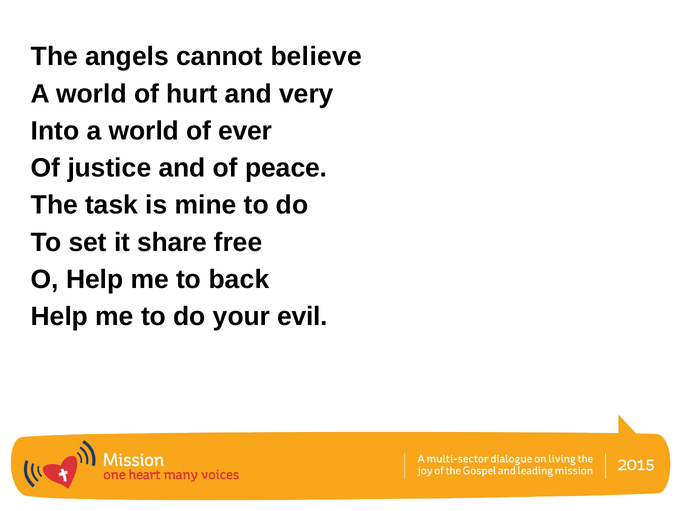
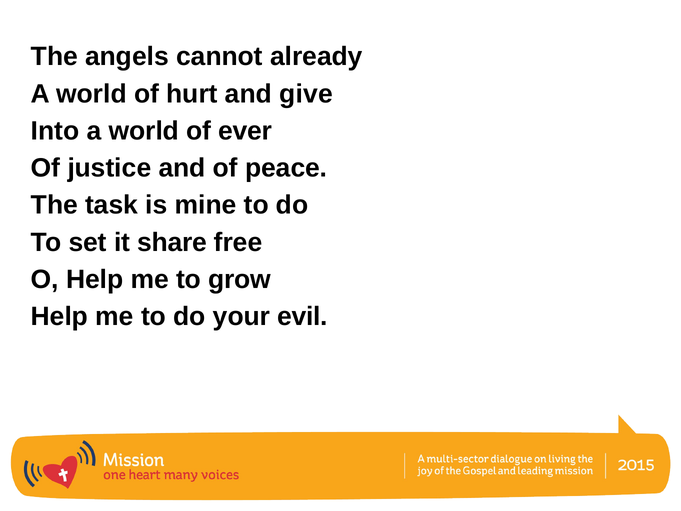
believe: believe -> already
very: very -> give
back: back -> grow
